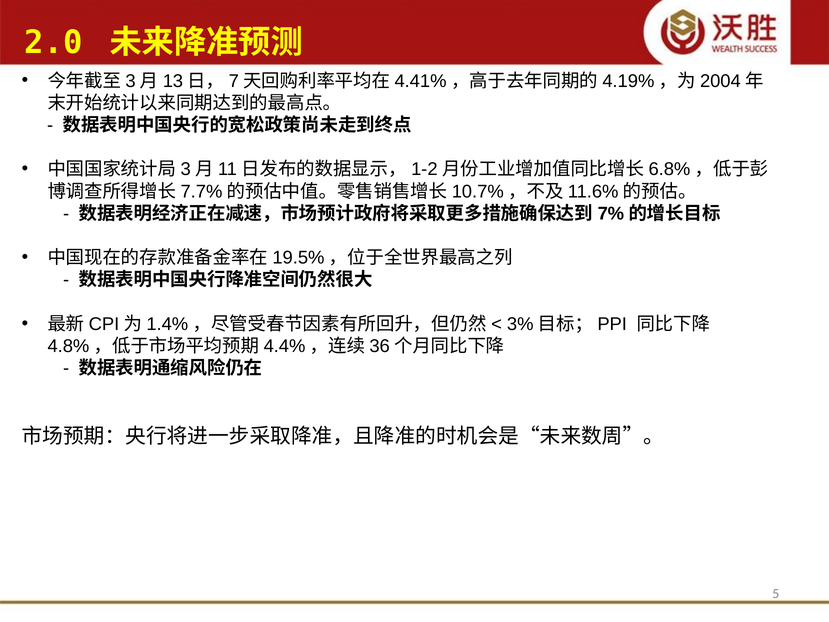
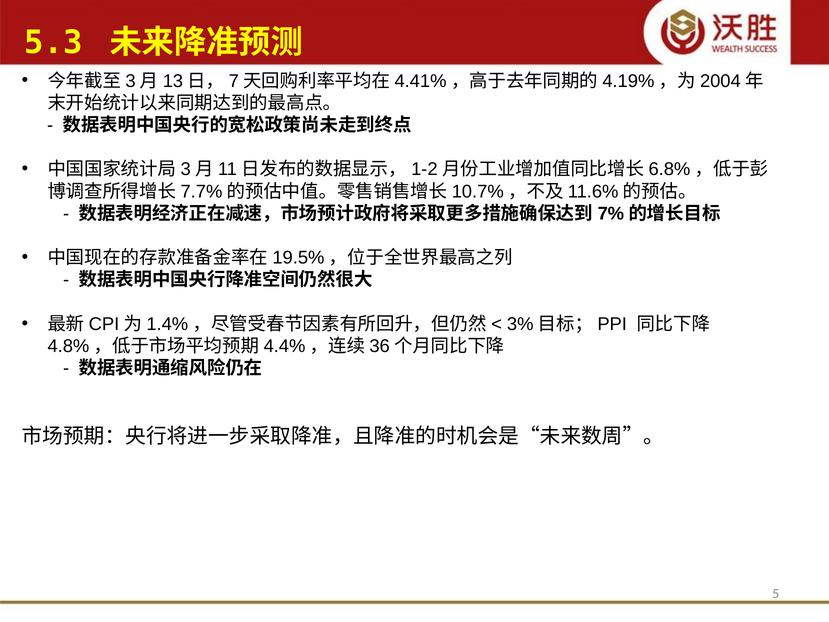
2.0: 2.0 -> 5.3
